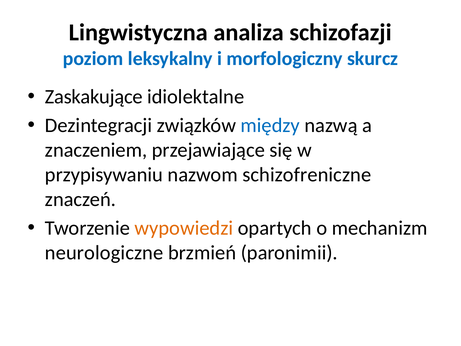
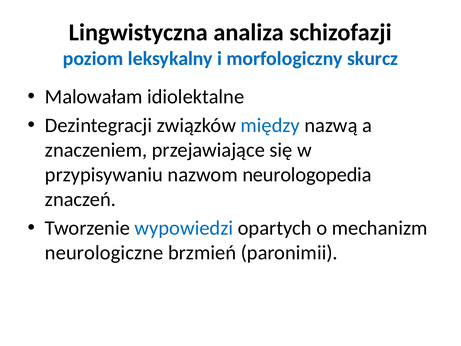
Zaskakujące: Zaskakujące -> Malowałam
schizofreniczne: schizofreniczne -> neurologopedia
wypowiedzi colour: orange -> blue
